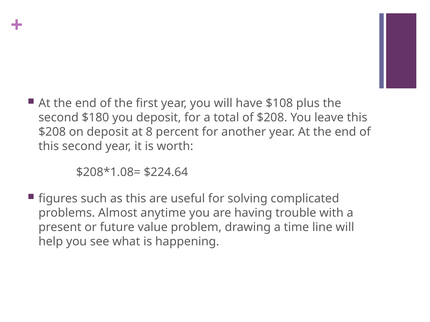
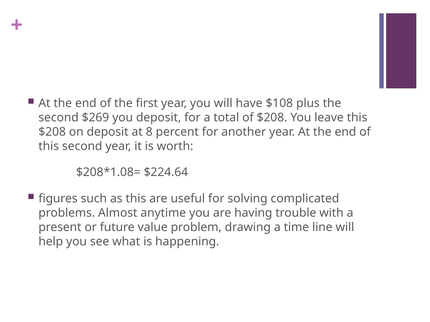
$180: $180 -> $269
